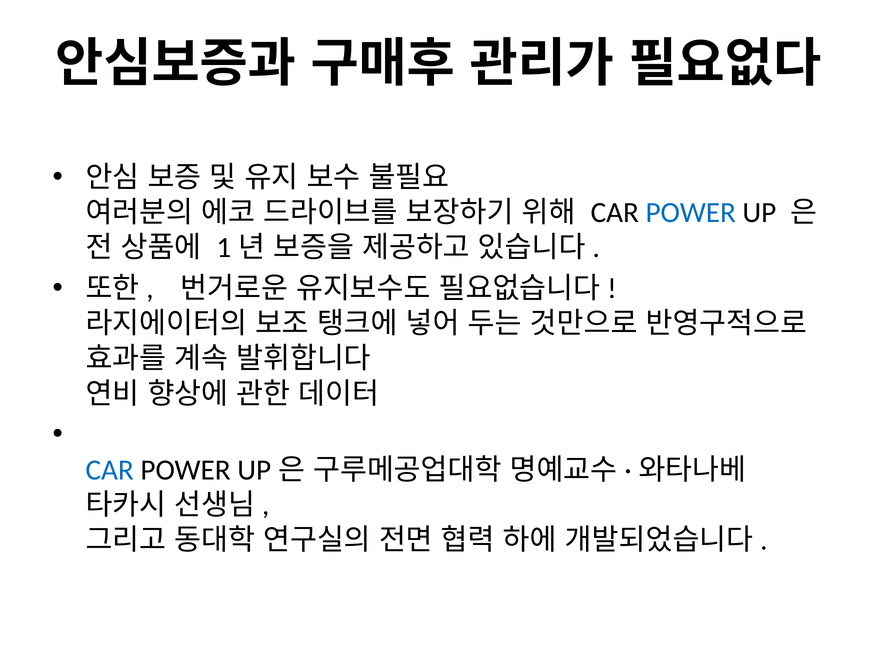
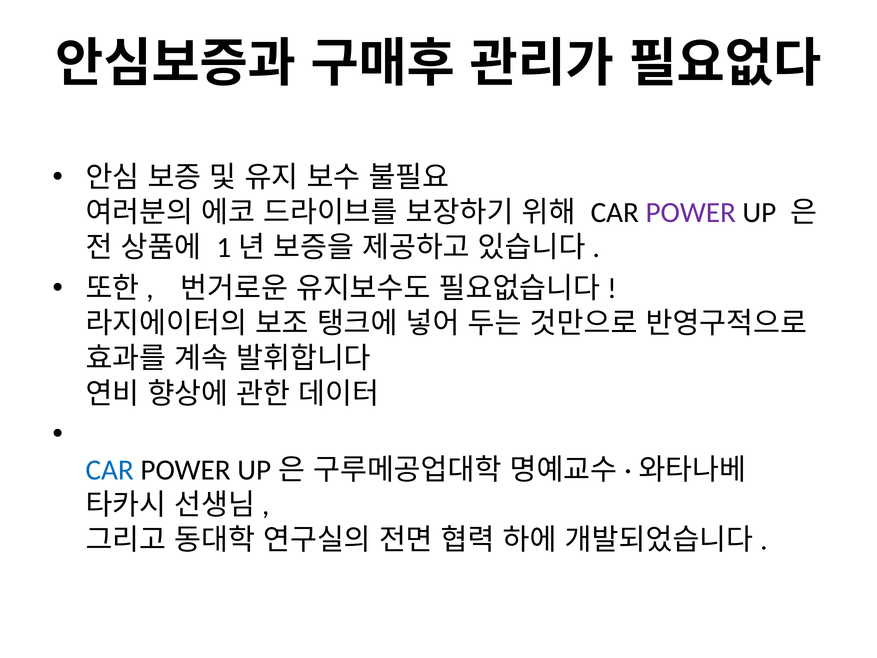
POWER at (691, 213) colour: blue -> purple
